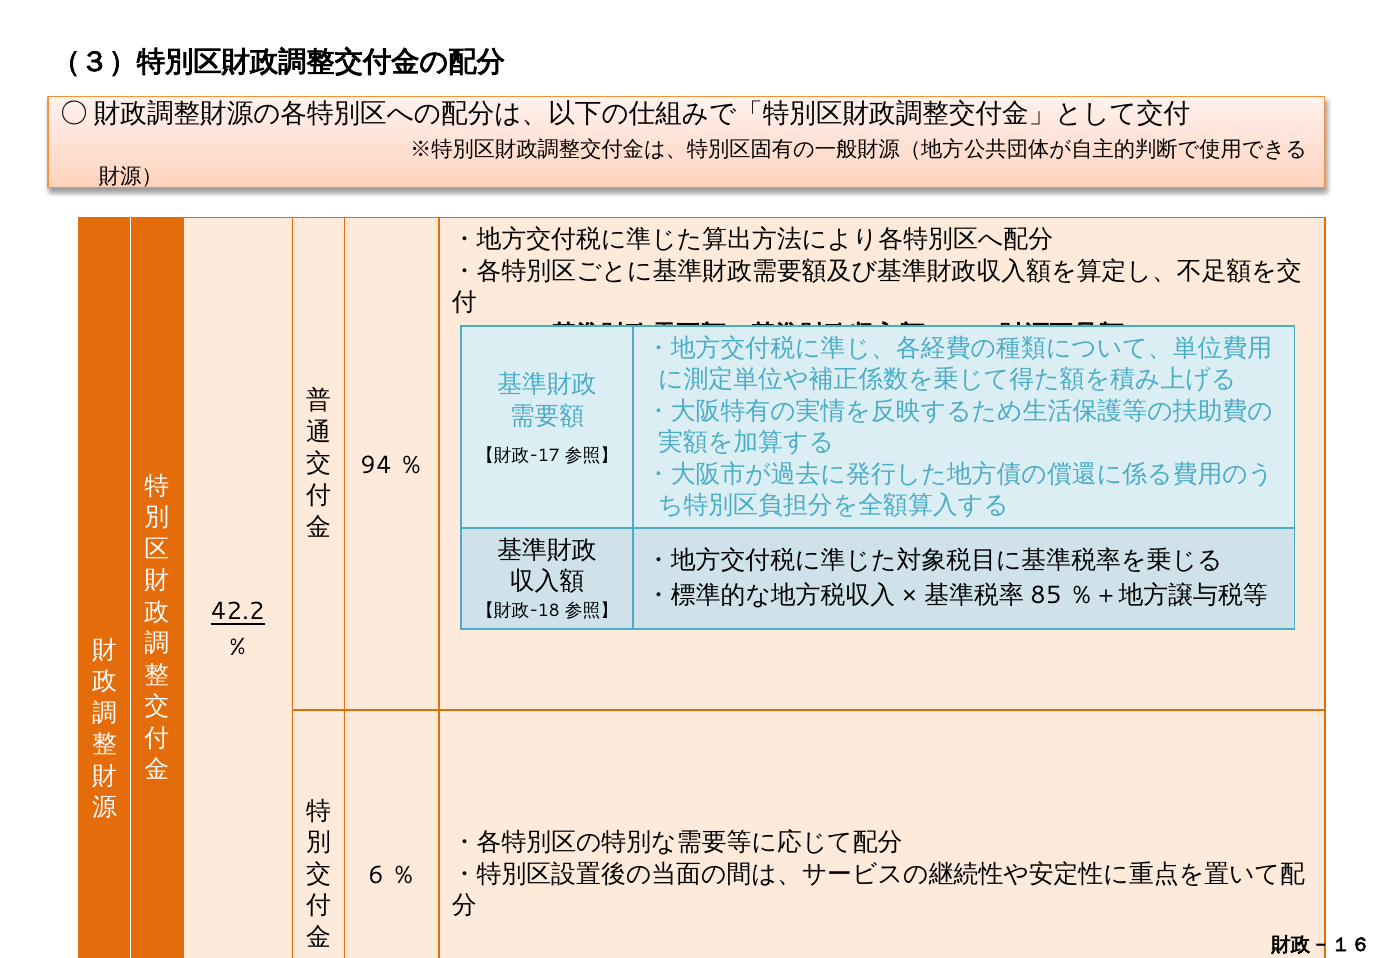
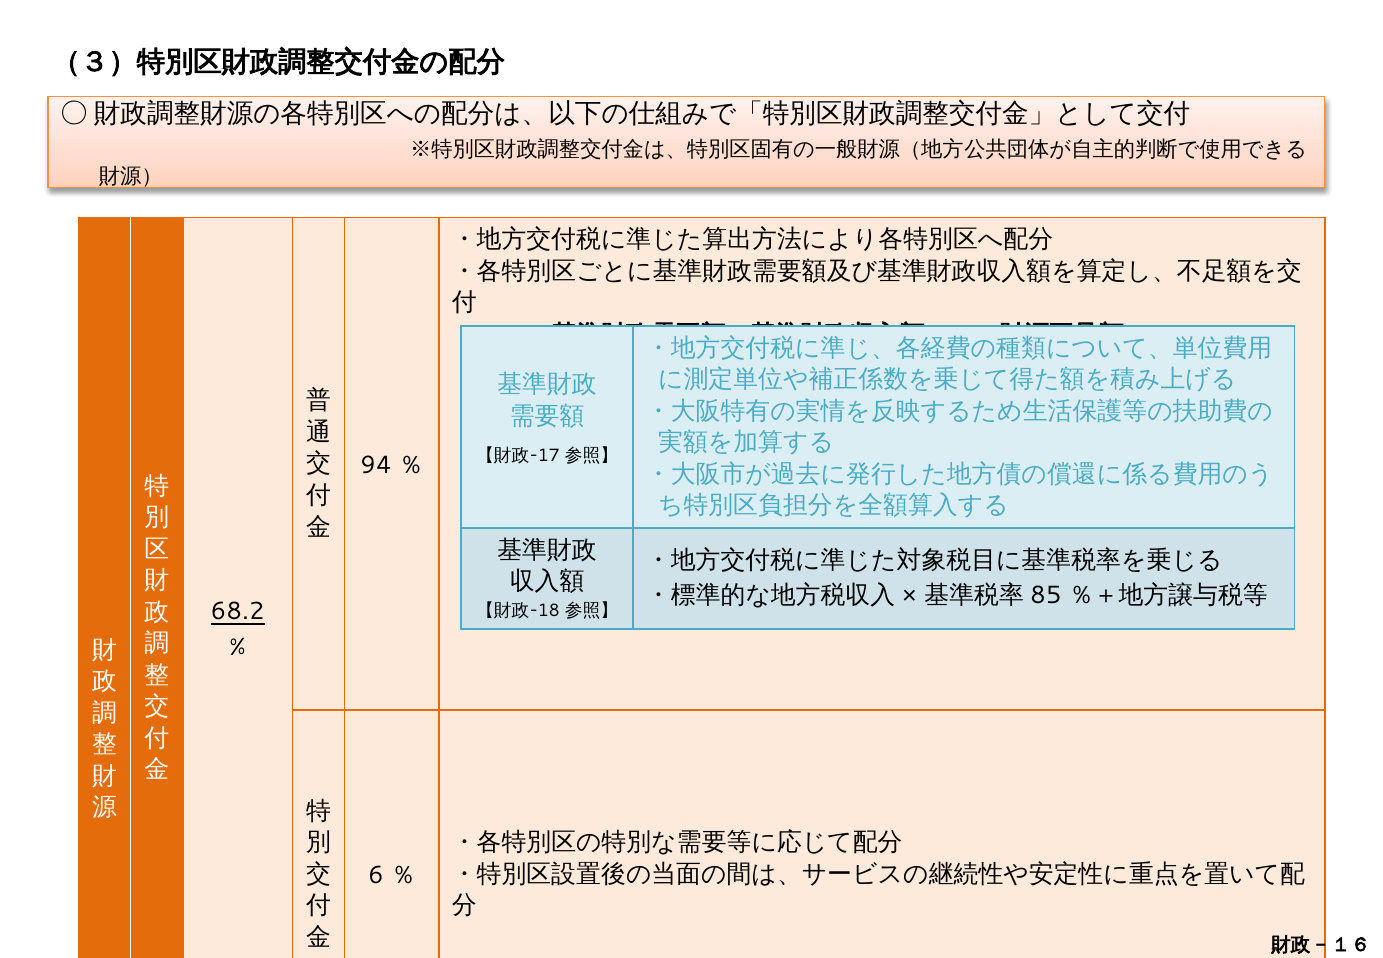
42.2: 42.2 -> 68.2
